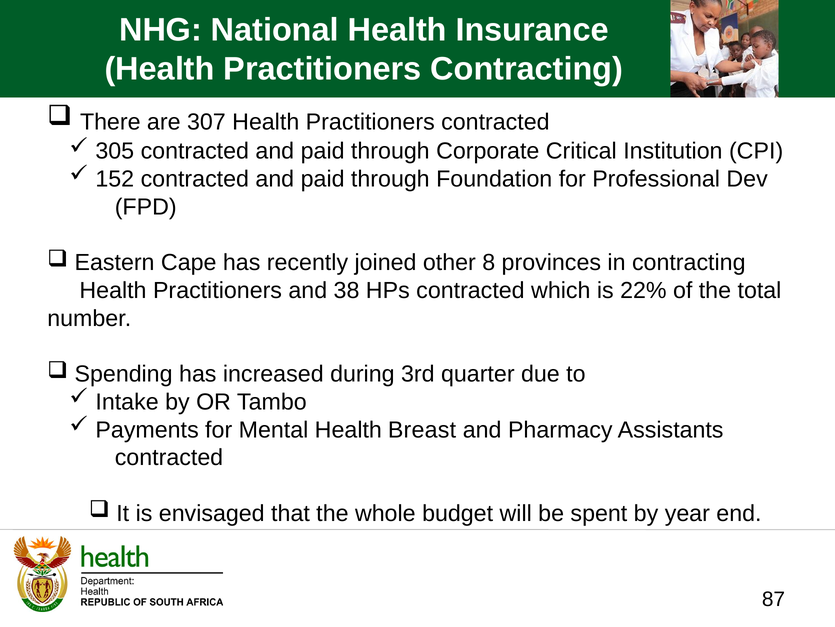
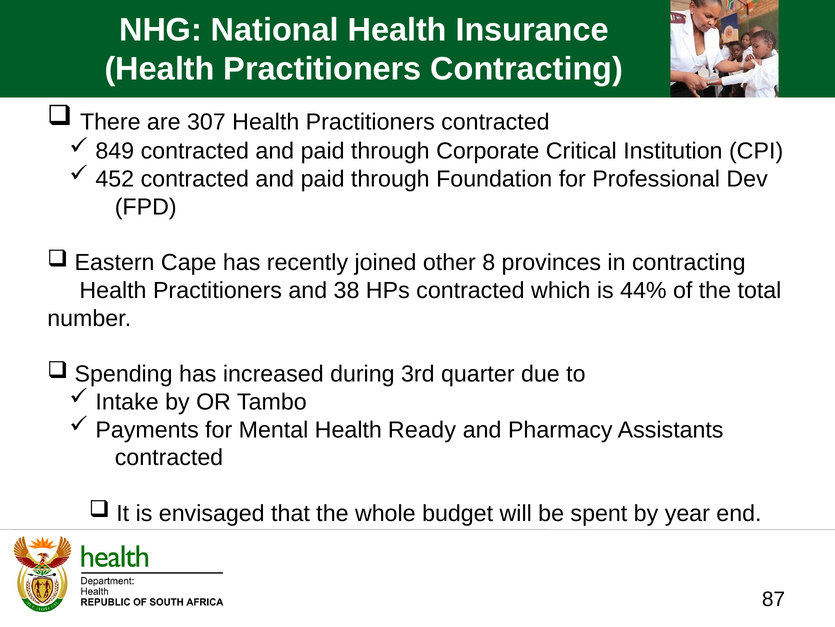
305: 305 -> 849
152: 152 -> 452
22%: 22% -> 44%
Breast: Breast -> Ready
